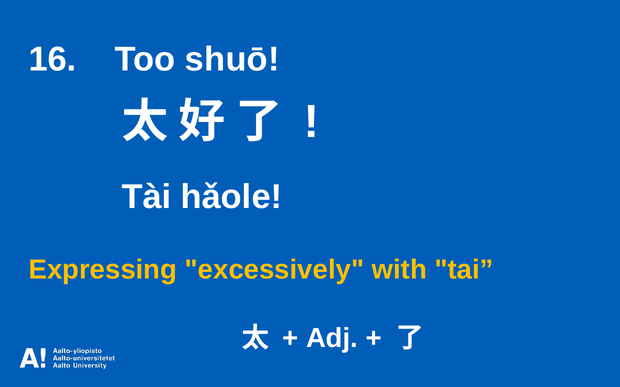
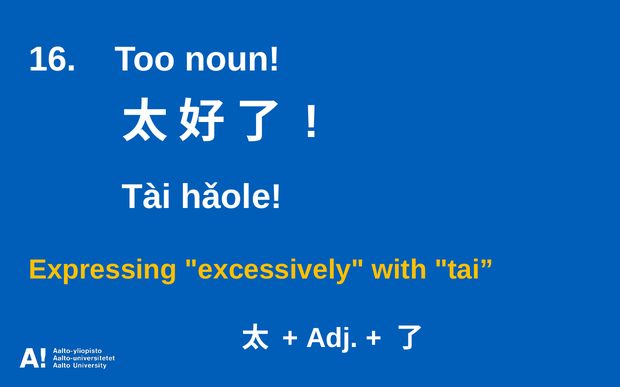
shuō: shuō -> noun
